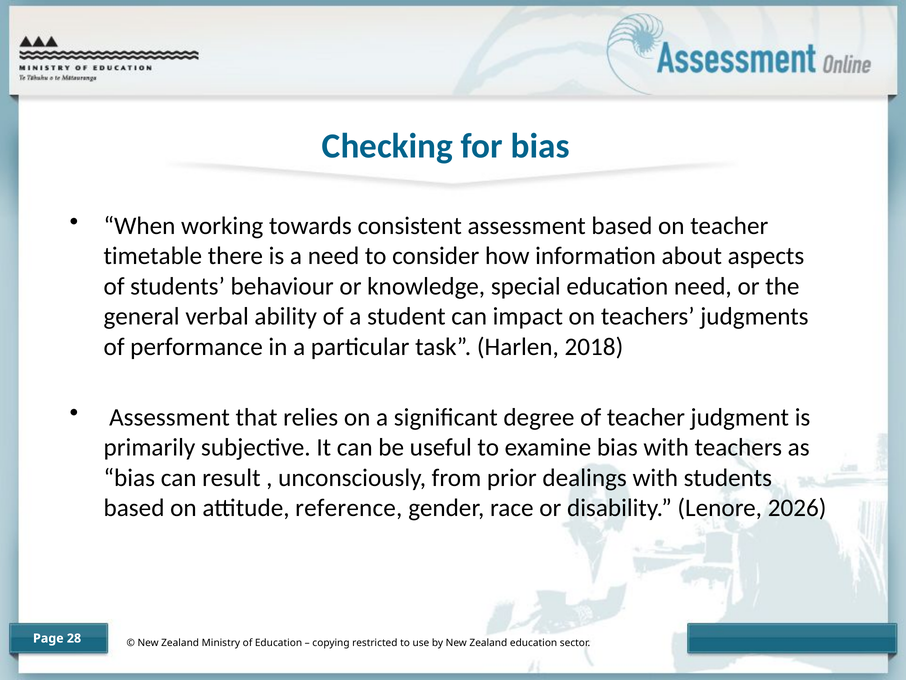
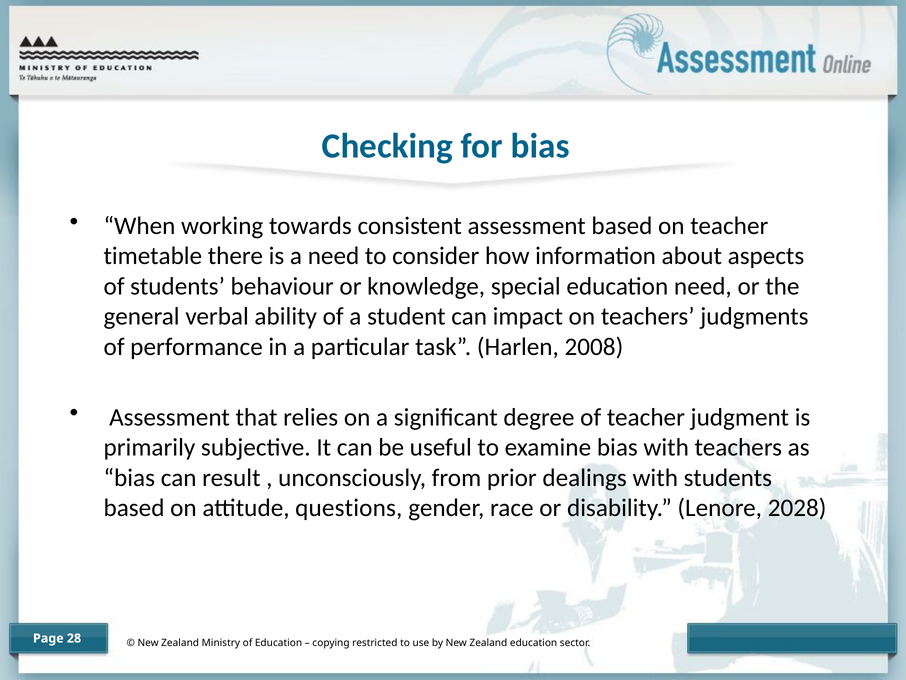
2018: 2018 -> 2008
reference: reference -> questions
2026: 2026 -> 2028
